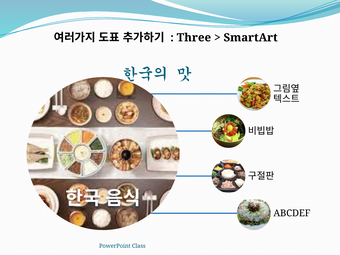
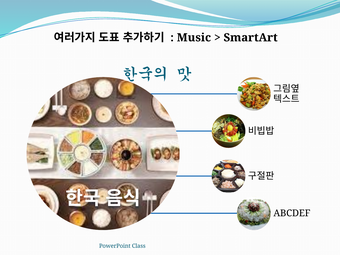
Three: Three -> Music
